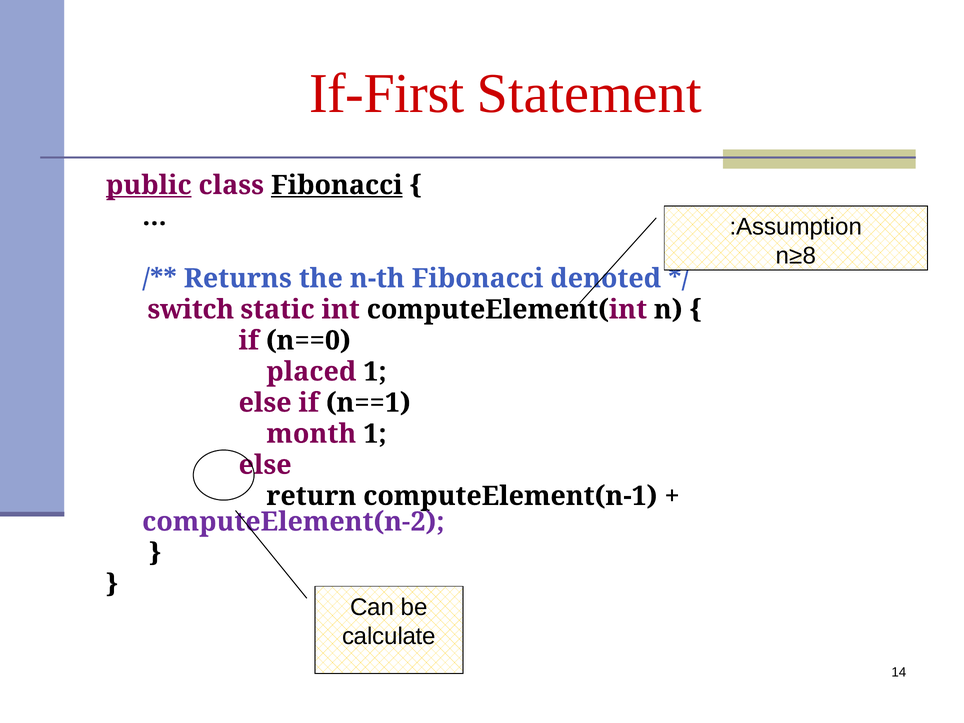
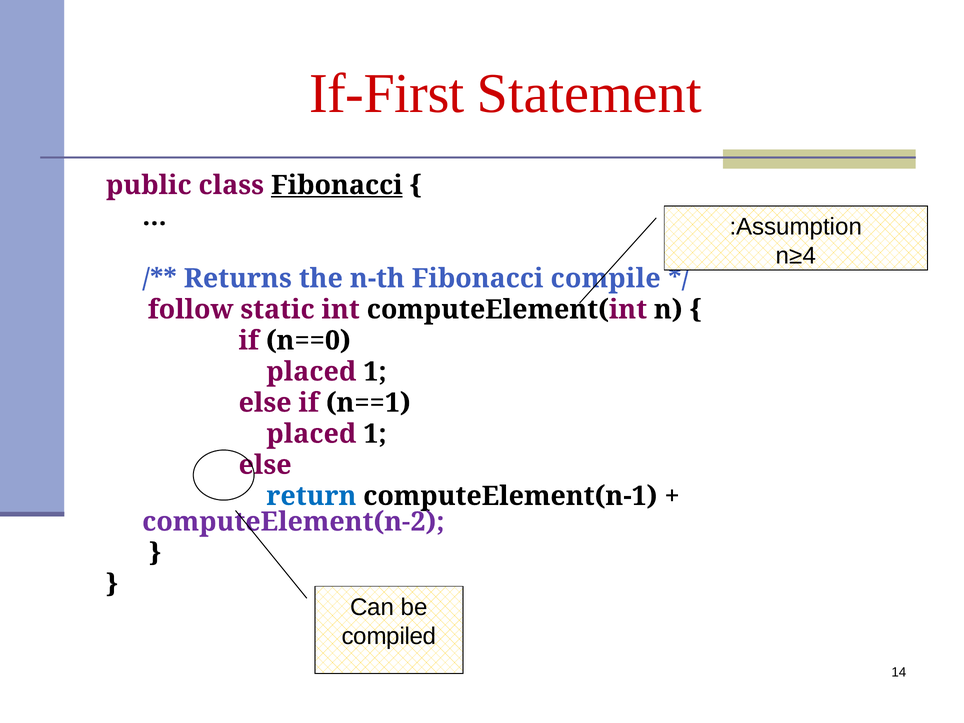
public underline: present -> none
n≥8: n≥8 -> n≥4
denoted: denoted -> compile
switch: switch -> follow
month at (311, 434): month -> placed
return colour: black -> blue
calculate: calculate -> compiled
